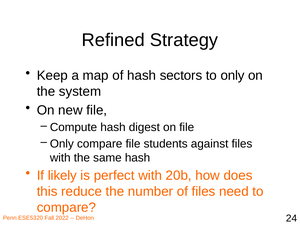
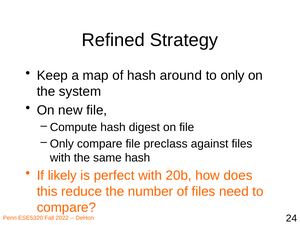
sectors: sectors -> around
students: students -> preclass
